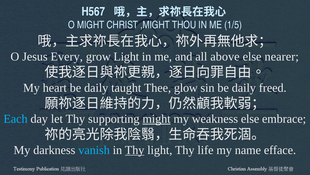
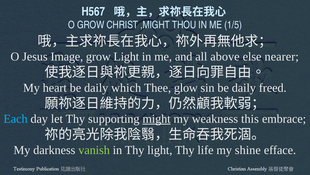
O MIGHT: MIGHT -> GROW
Every: Every -> Image
taught: taught -> which
weakness else: else -> this
vanish colour: light blue -> light green
Thy at (135, 150) underline: present -> none
name: name -> shine
